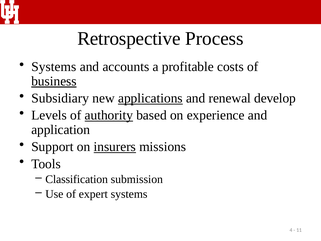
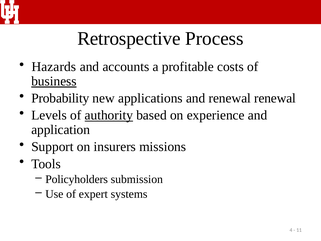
Systems at (54, 67): Systems -> Hazards
Subsidiary: Subsidiary -> Probability
applications underline: present -> none
renewal develop: develop -> renewal
insurers underline: present -> none
Classification: Classification -> Policyholders
